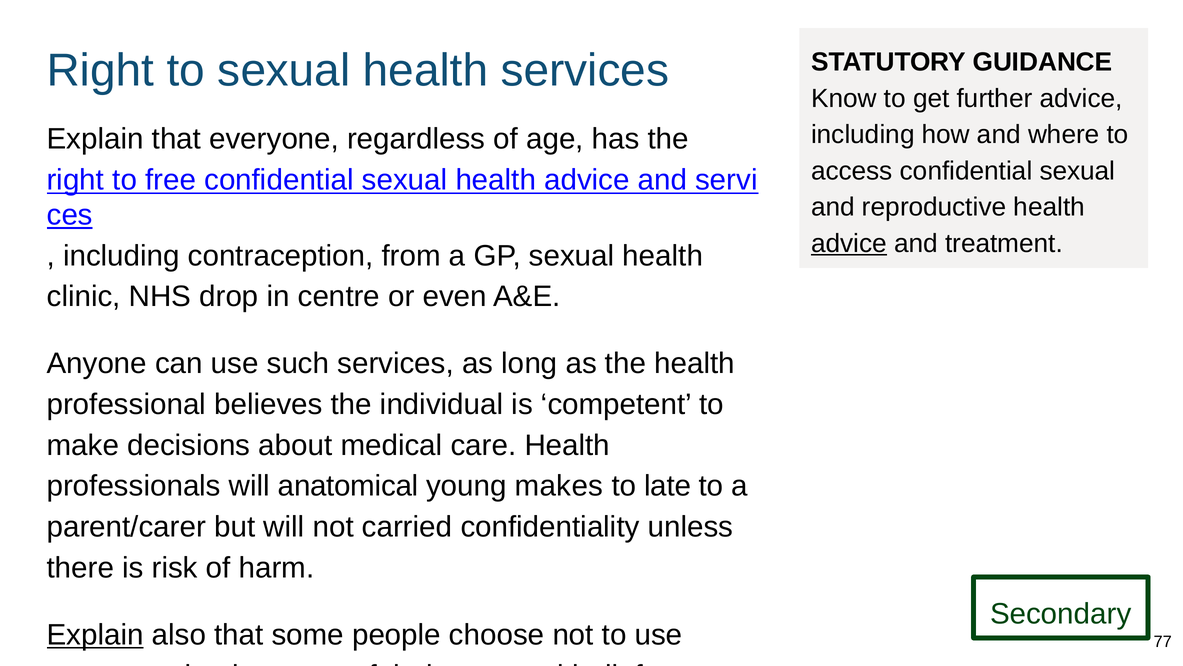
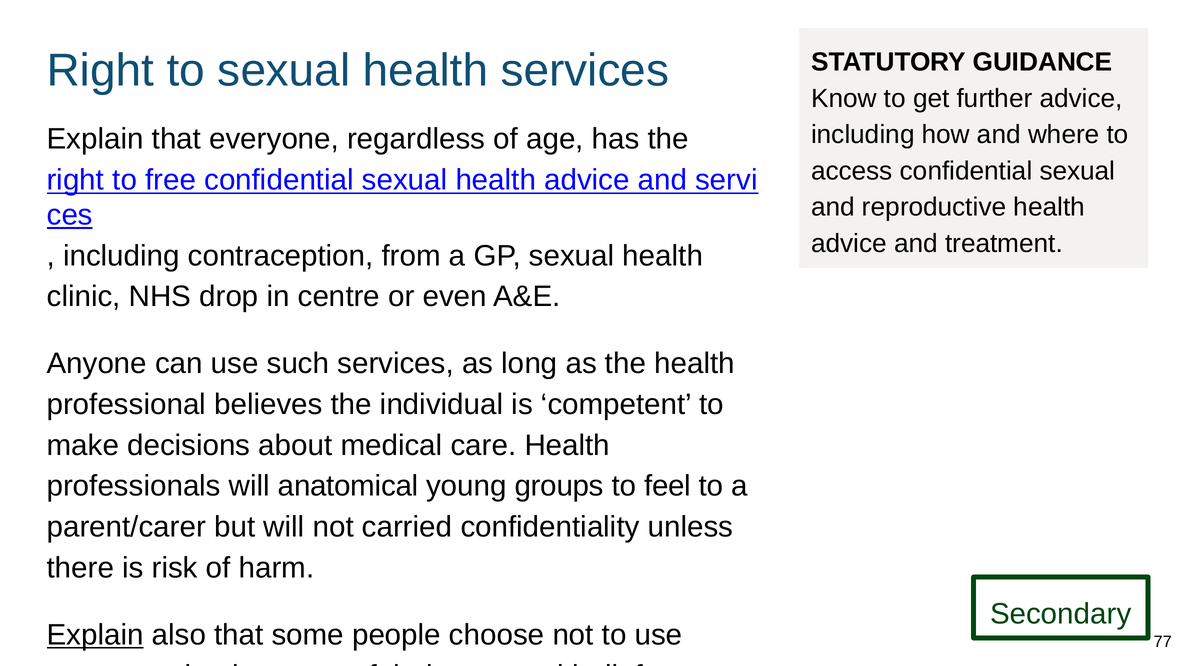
advice at (849, 243) underline: present -> none
makes: makes -> groups
late: late -> feel
